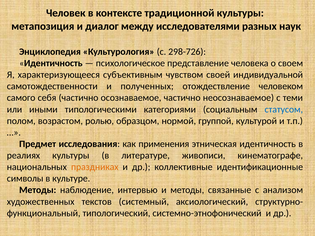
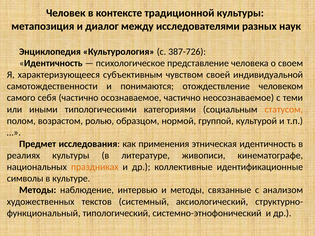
298-726: 298-726 -> 387-726
полученных: полученных -> понимаются
статусом colour: blue -> orange
